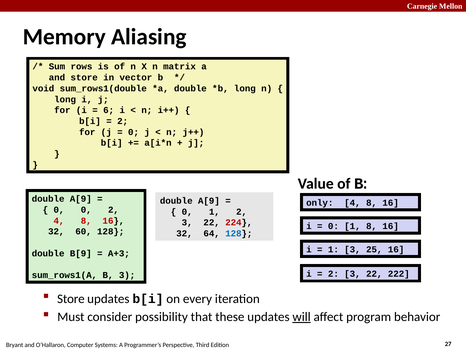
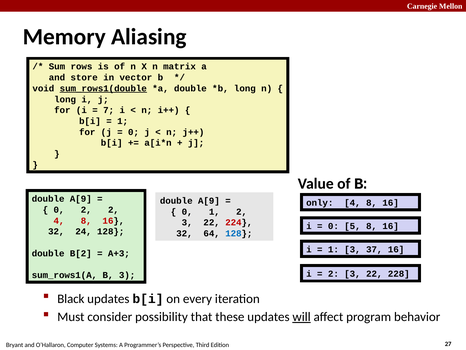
sum_rows1(double underline: none -> present
6 at (109, 110): 6 -> 7
2 at (123, 121): 2 -> 1
0 0: 0 -> 2
1 at (352, 226): 1 -> 5
60: 60 -> 24
25: 25 -> 37
B[9: B[9 -> B[2
222: 222 -> 228
Store at (71, 298): Store -> Black
